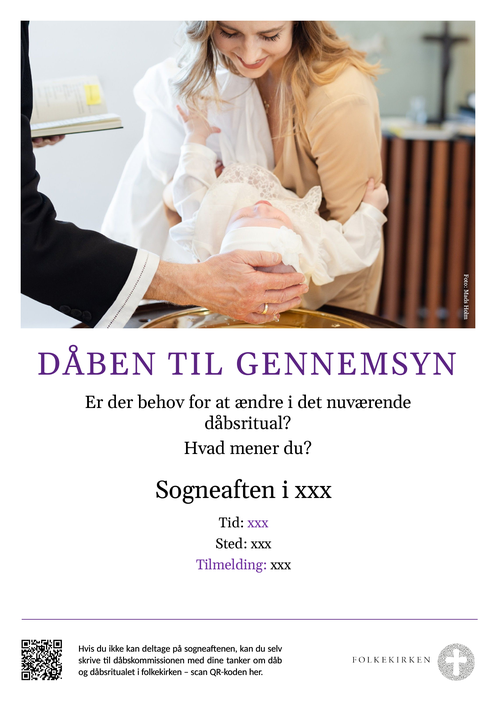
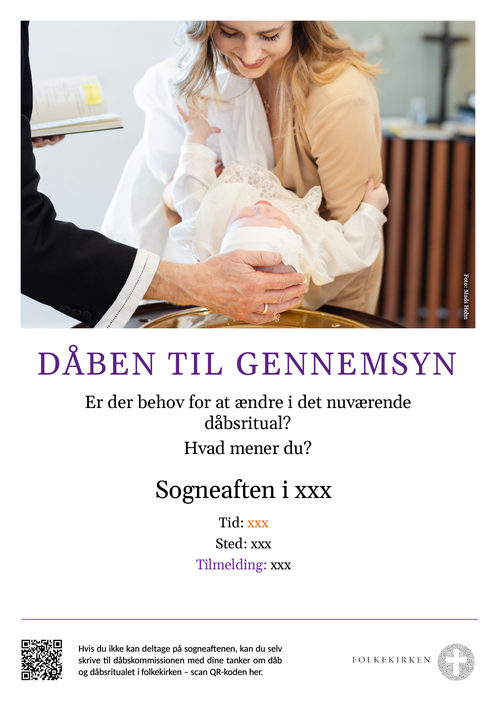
xxx at (258, 523) colour: purple -> orange
